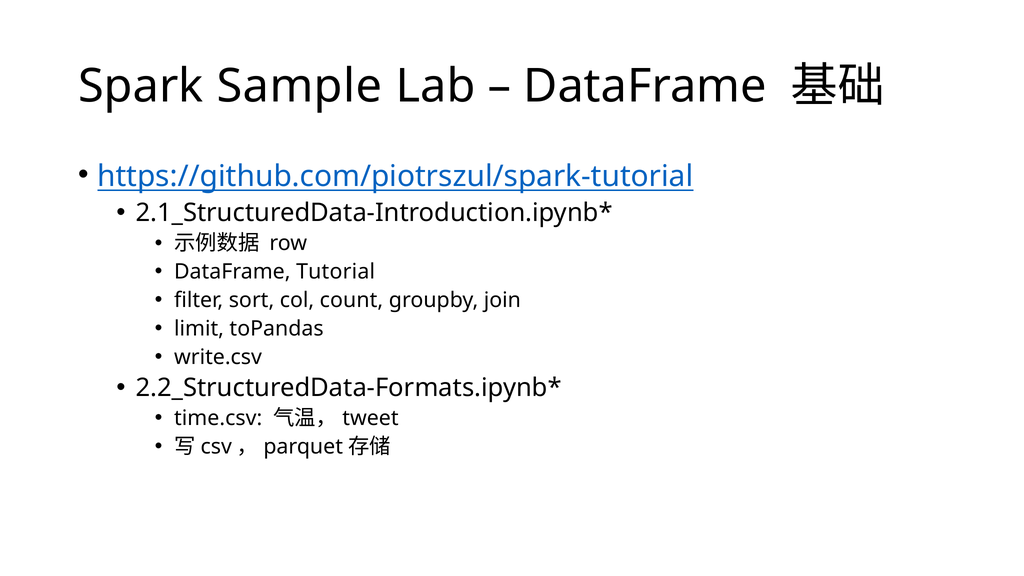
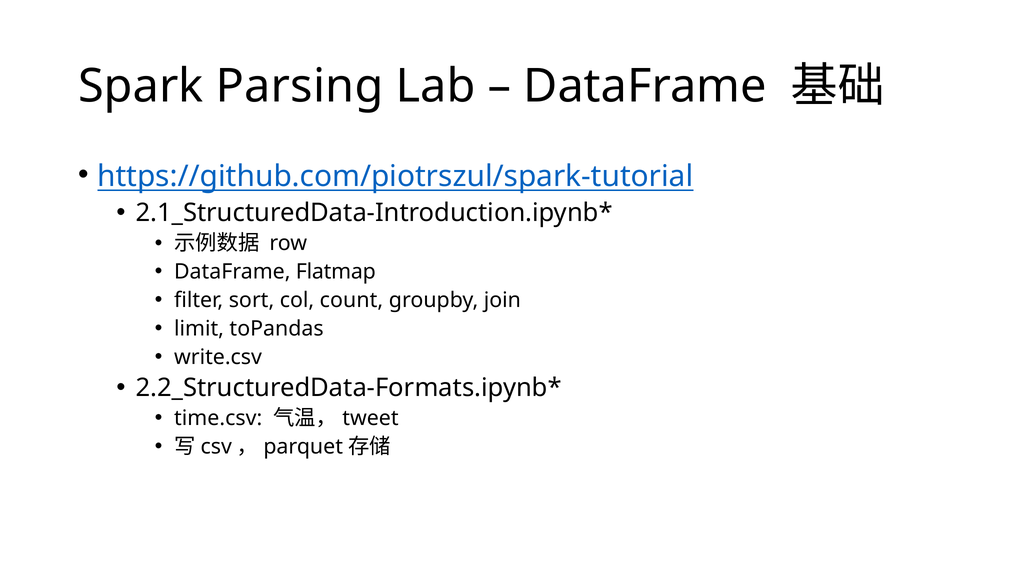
Sample: Sample -> Parsing
Tutorial: Tutorial -> Flatmap
